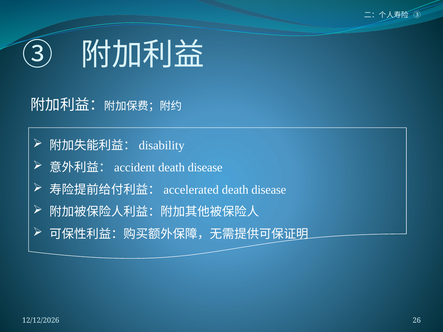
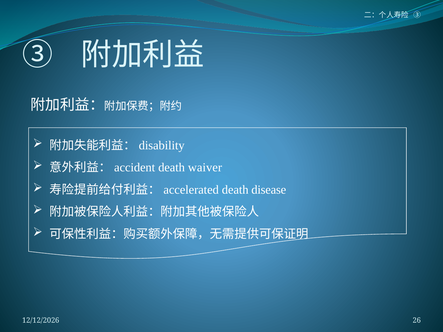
disease at (205, 168): disease -> waiver
